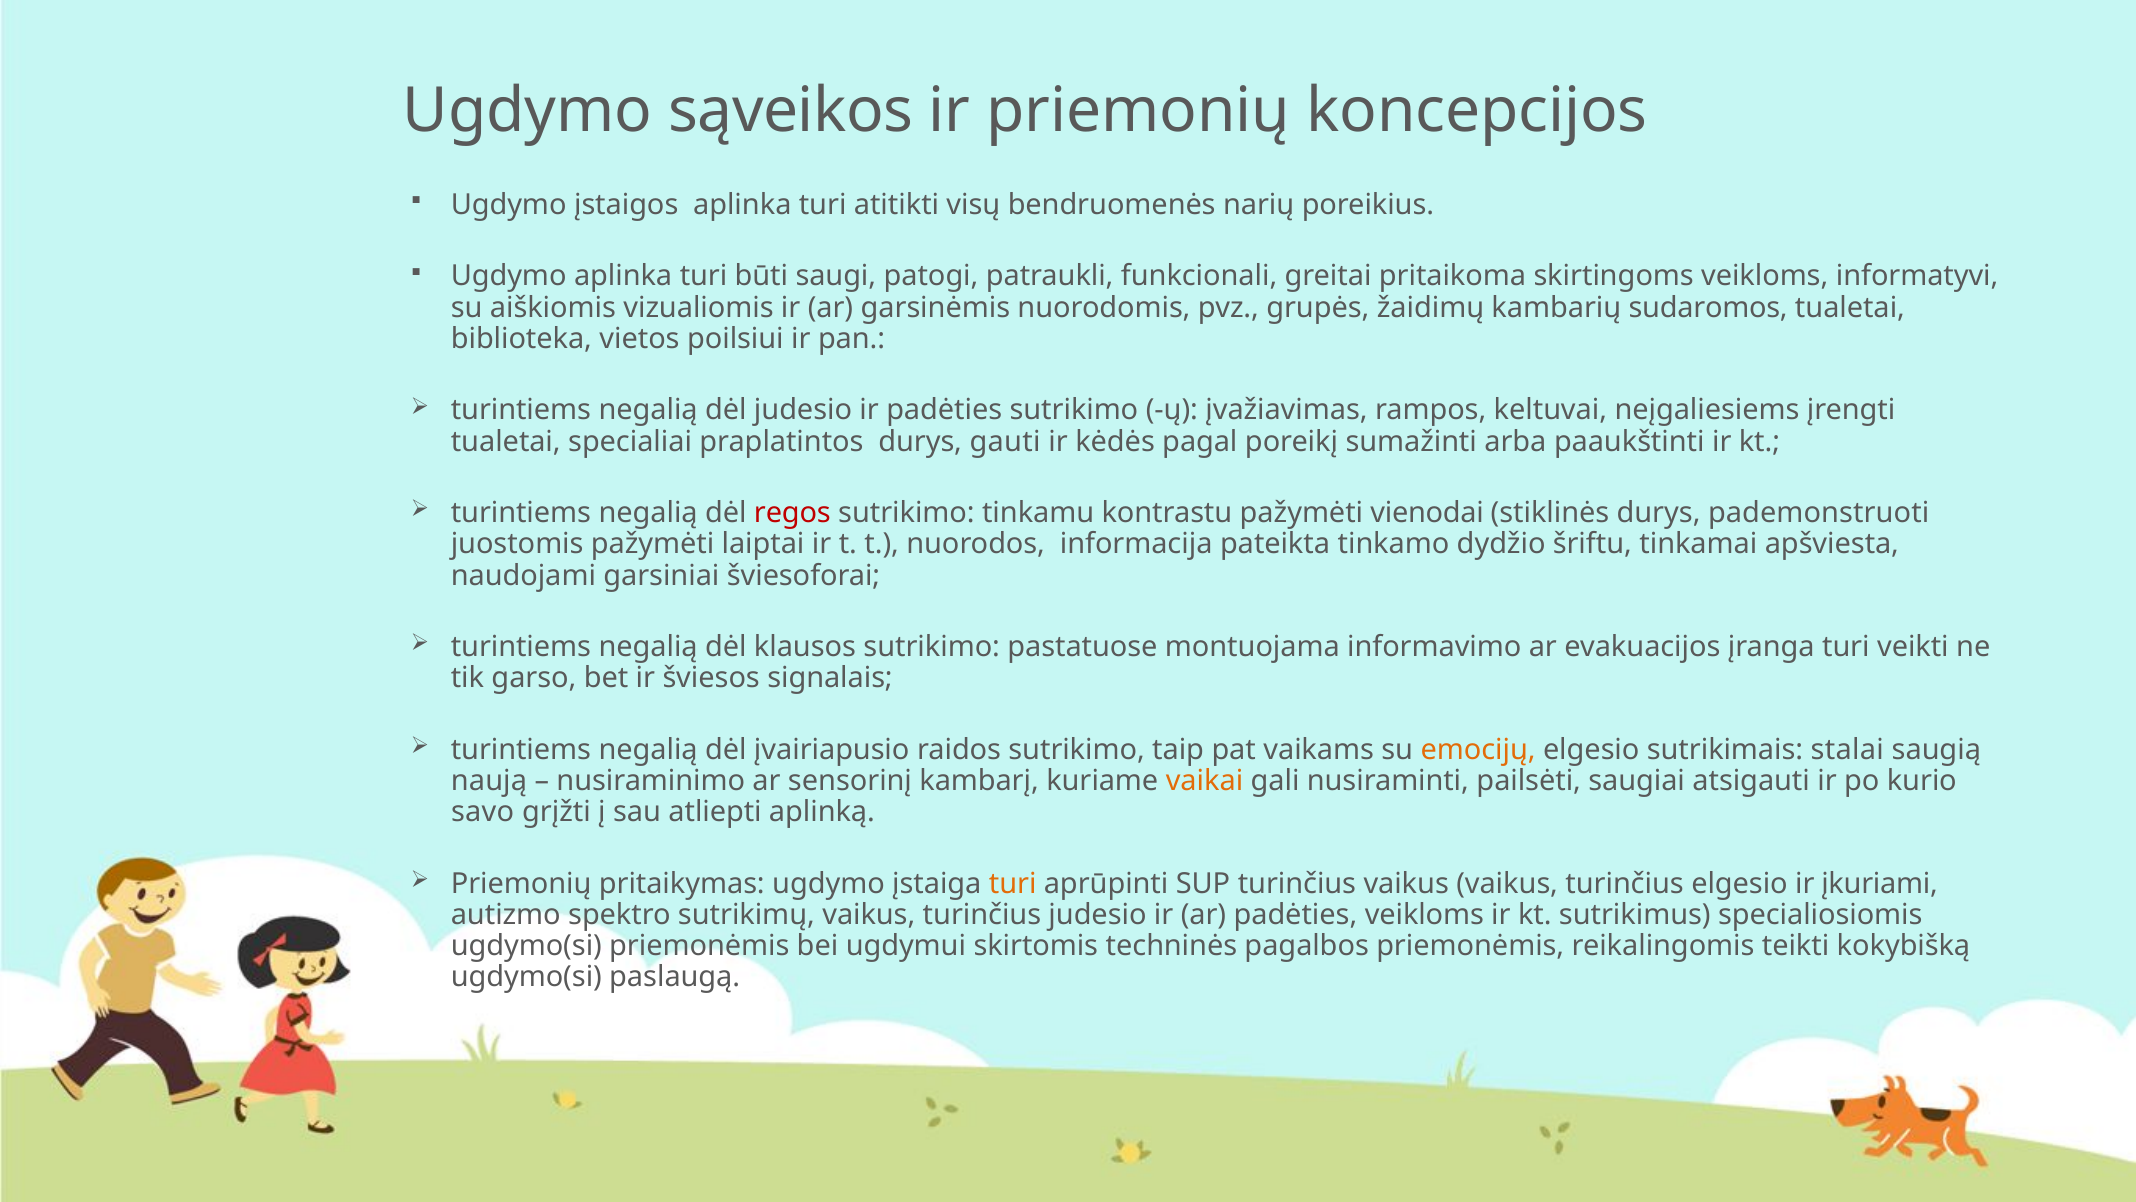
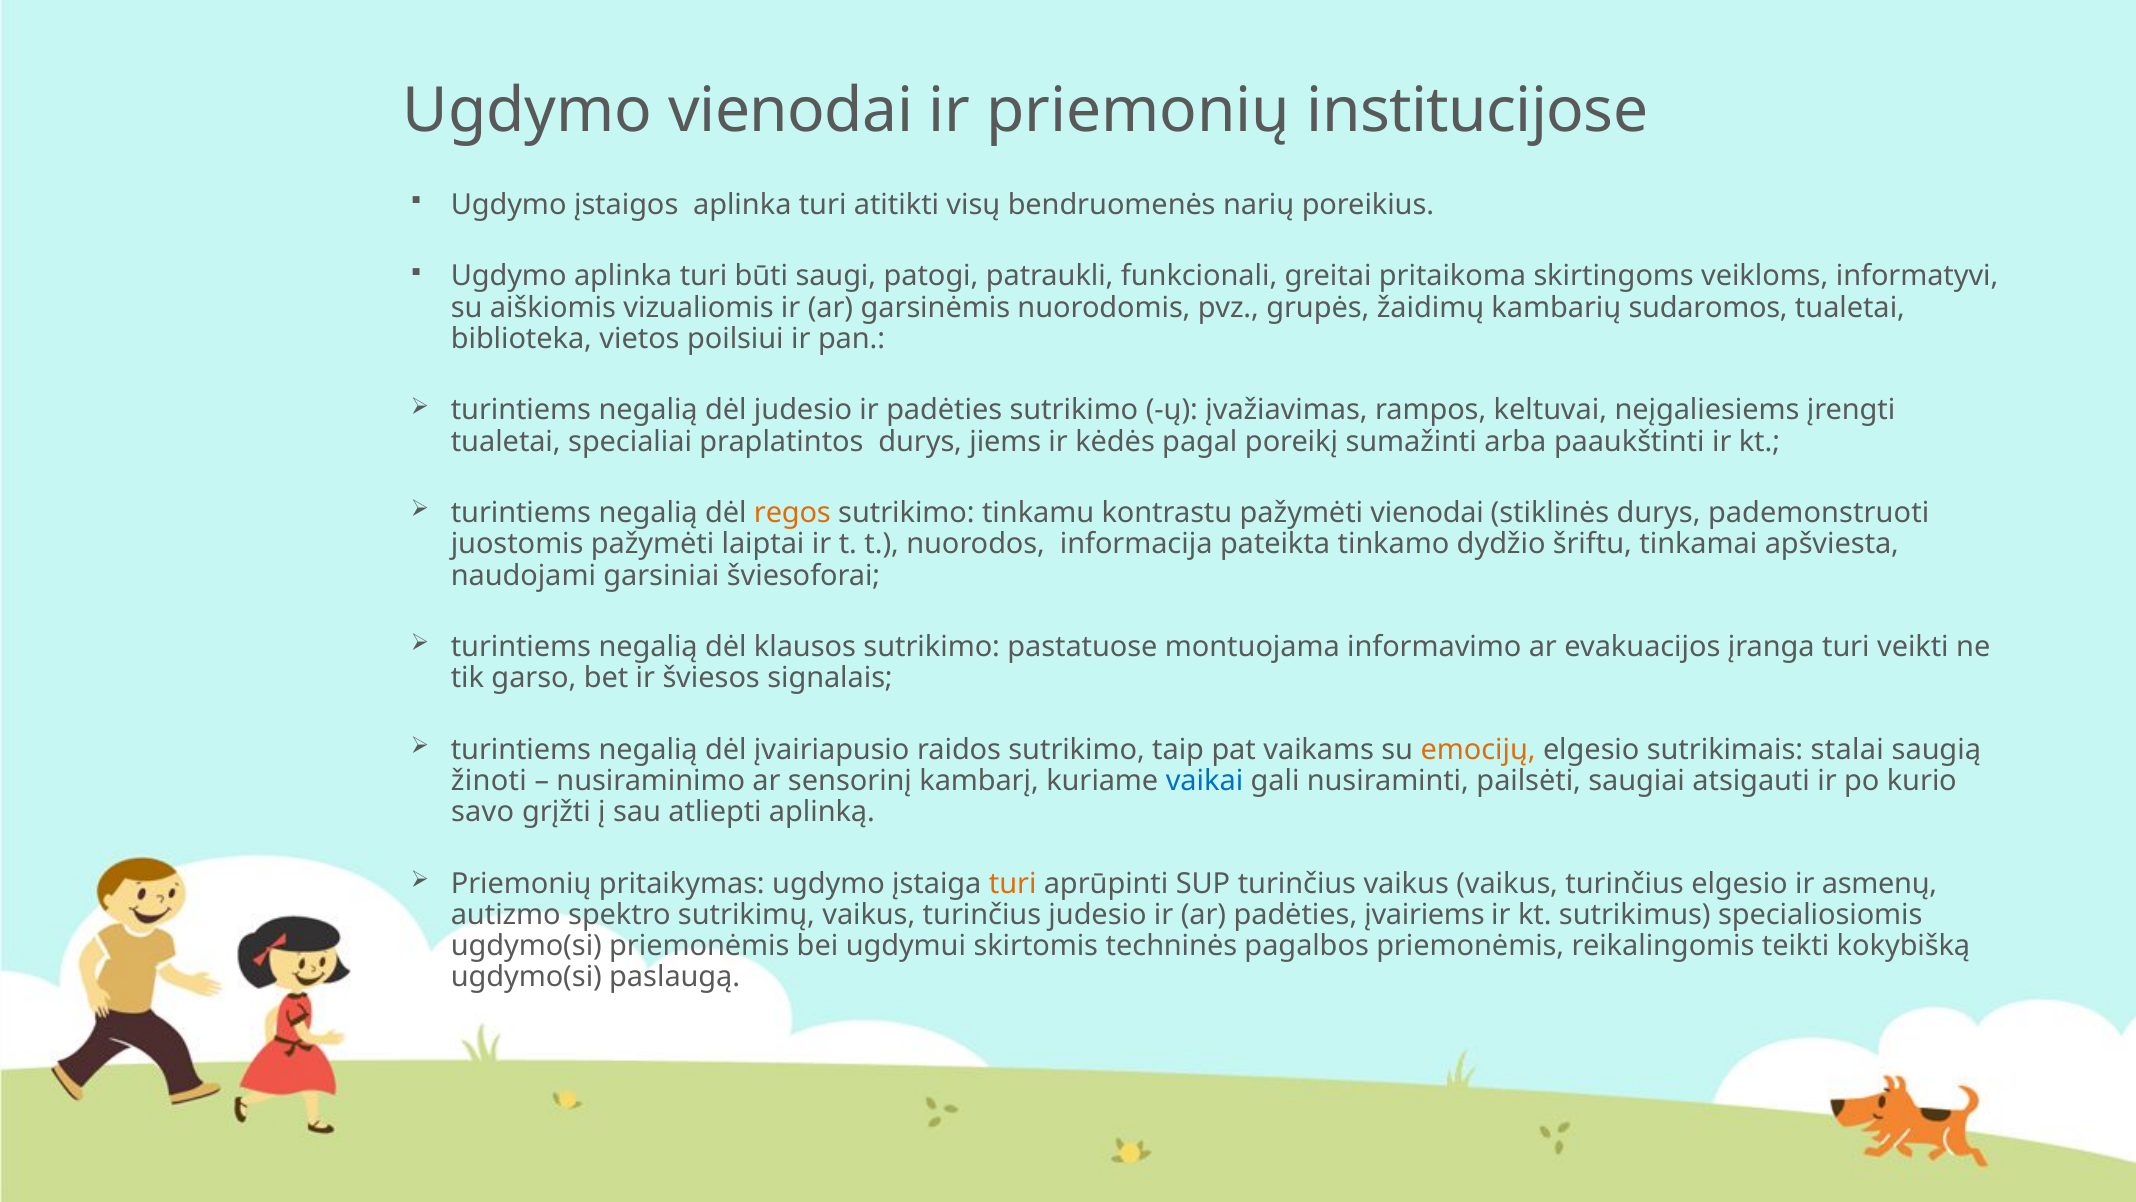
Ugdymo sąveikos: sąveikos -> vienodai
koncepcijos: koncepcijos -> institucijose
gauti: gauti -> jiems
regos colour: red -> orange
naują: naują -> žinoti
vaikai colour: orange -> blue
įkuriami: įkuriami -> asmenų
padėties veikloms: veikloms -> įvairiems
